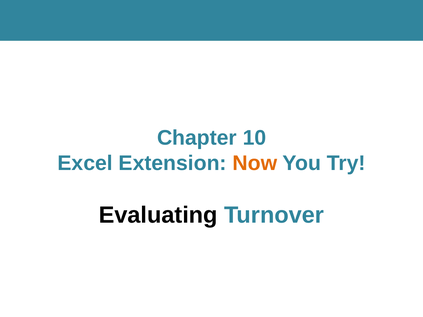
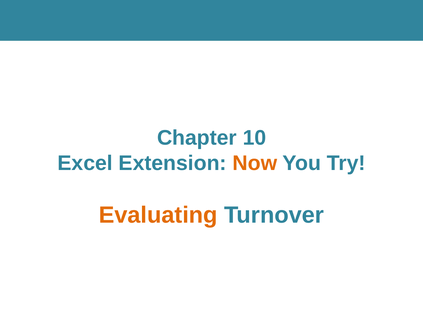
Evaluating colour: black -> orange
